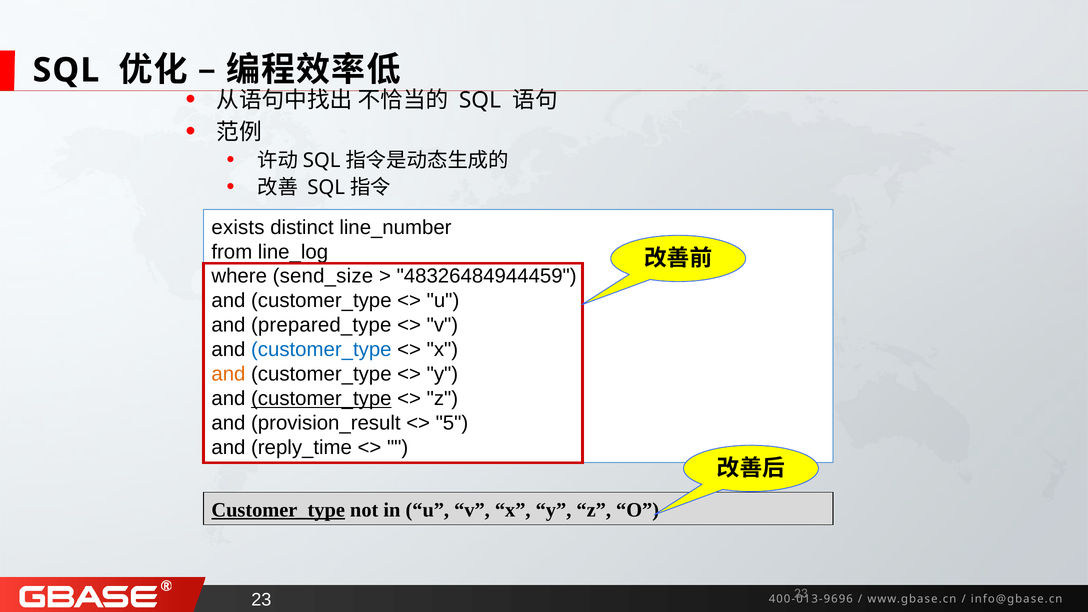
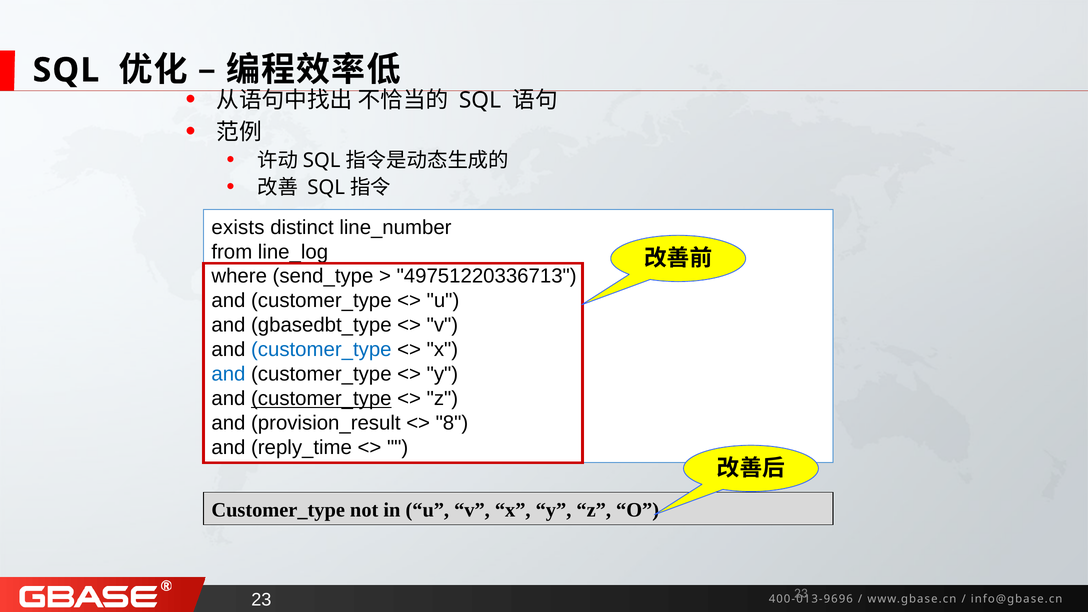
send_size: send_size -> send_type
48326484944459: 48326484944459 -> 49751220336713
prepared_type: prepared_type -> gbasedbt_type
and at (228, 374) colour: orange -> blue
5: 5 -> 8
Customer_type at (278, 510) underline: present -> none
